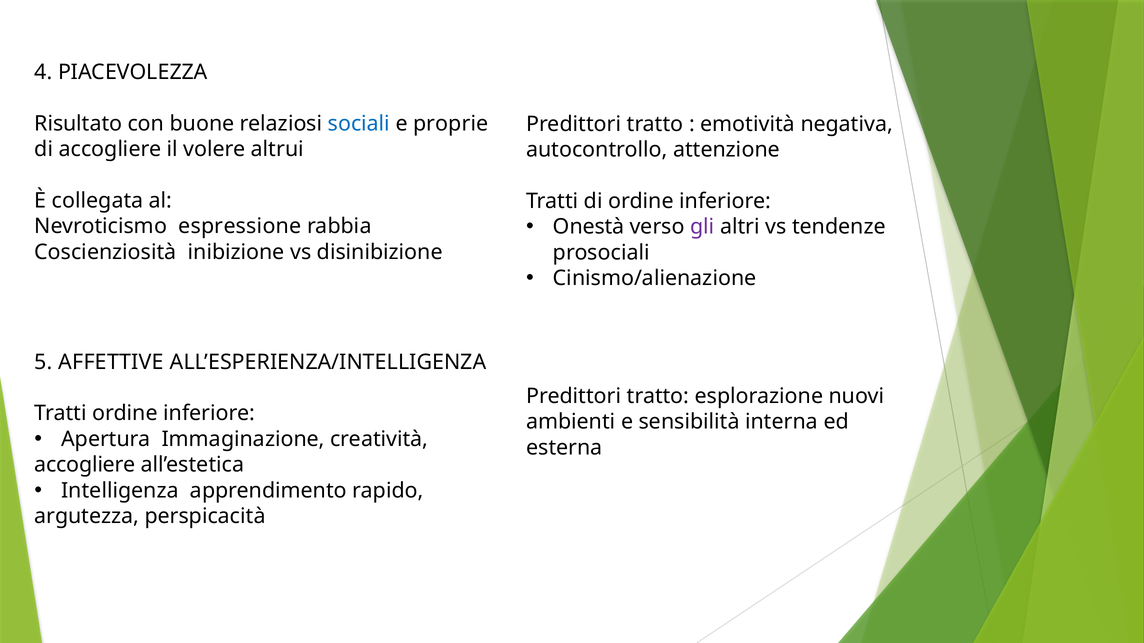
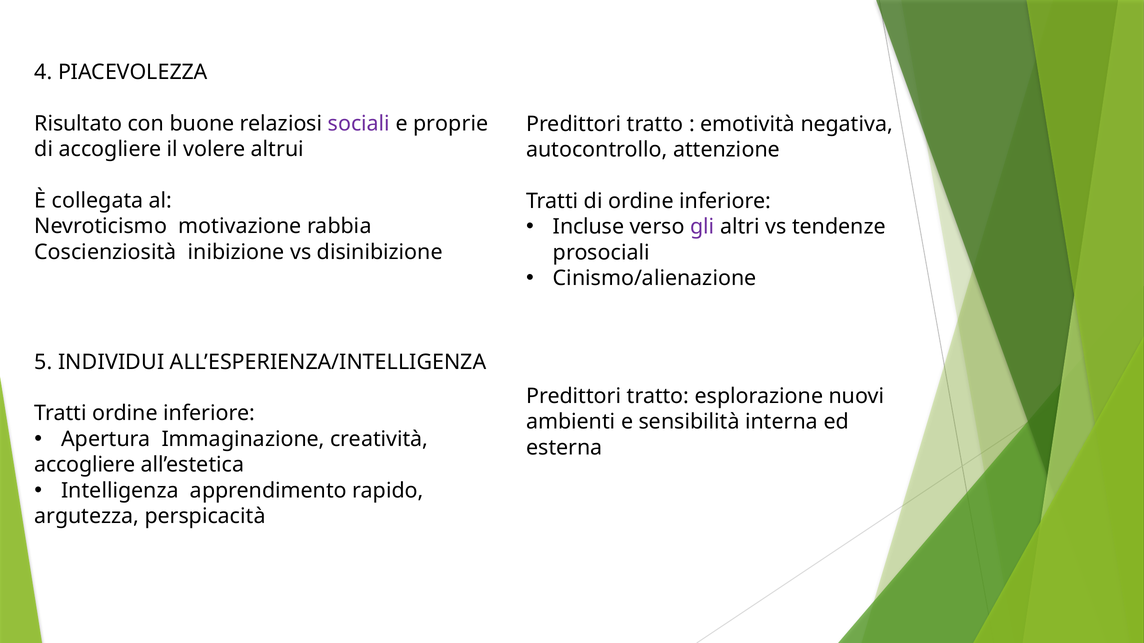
sociali colour: blue -> purple
Onestà: Onestà -> Incluse
espressione: espressione -> motivazione
AFFETTIVE: AFFETTIVE -> INDIVIDUI
